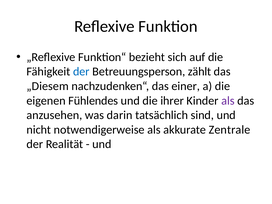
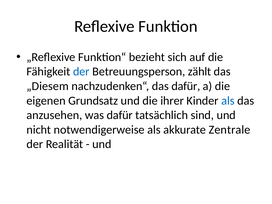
das einer: einer -> dafür
Fühlendes: Fühlendes -> Grundsatz
als at (228, 101) colour: purple -> blue
was darin: darin -> dafür
